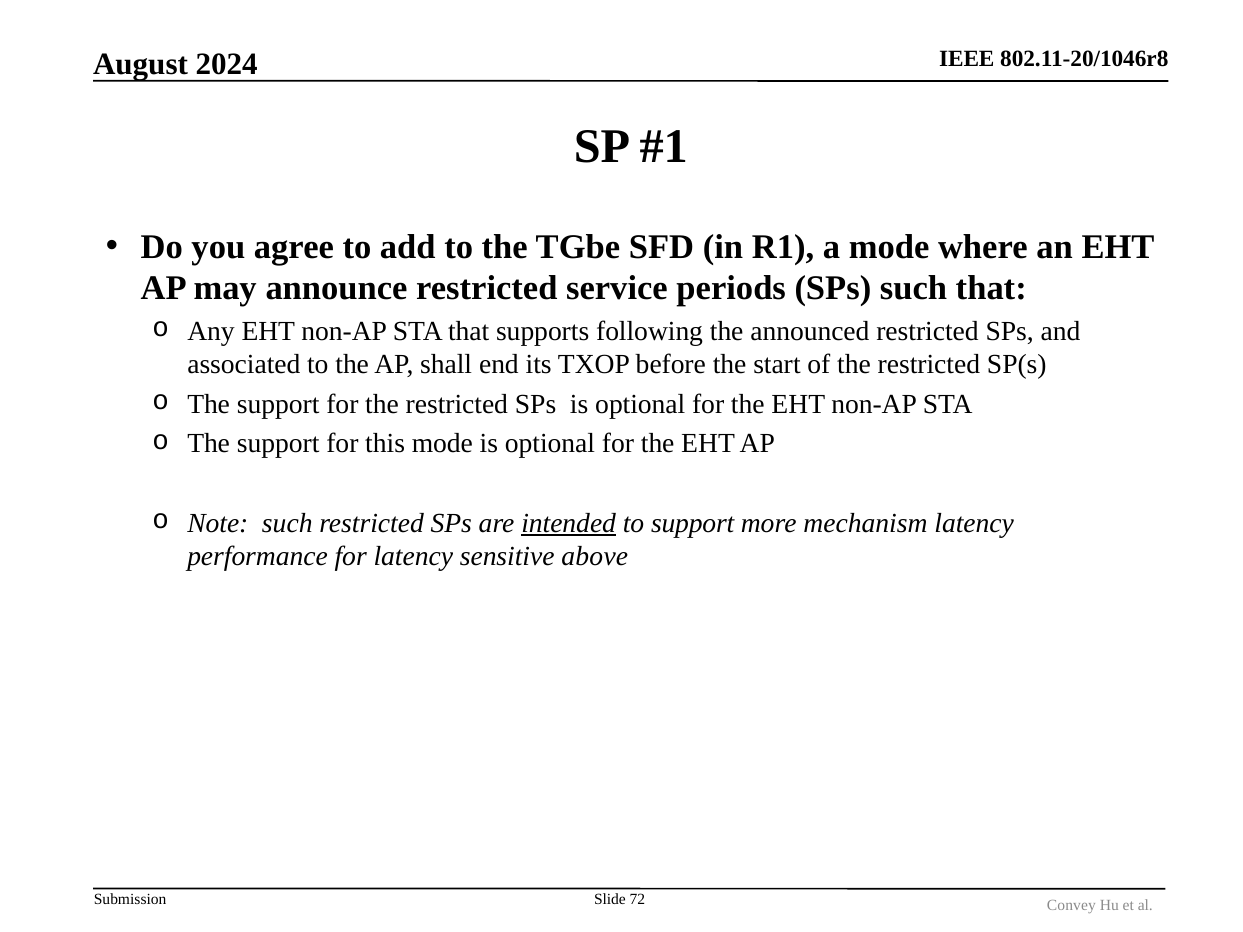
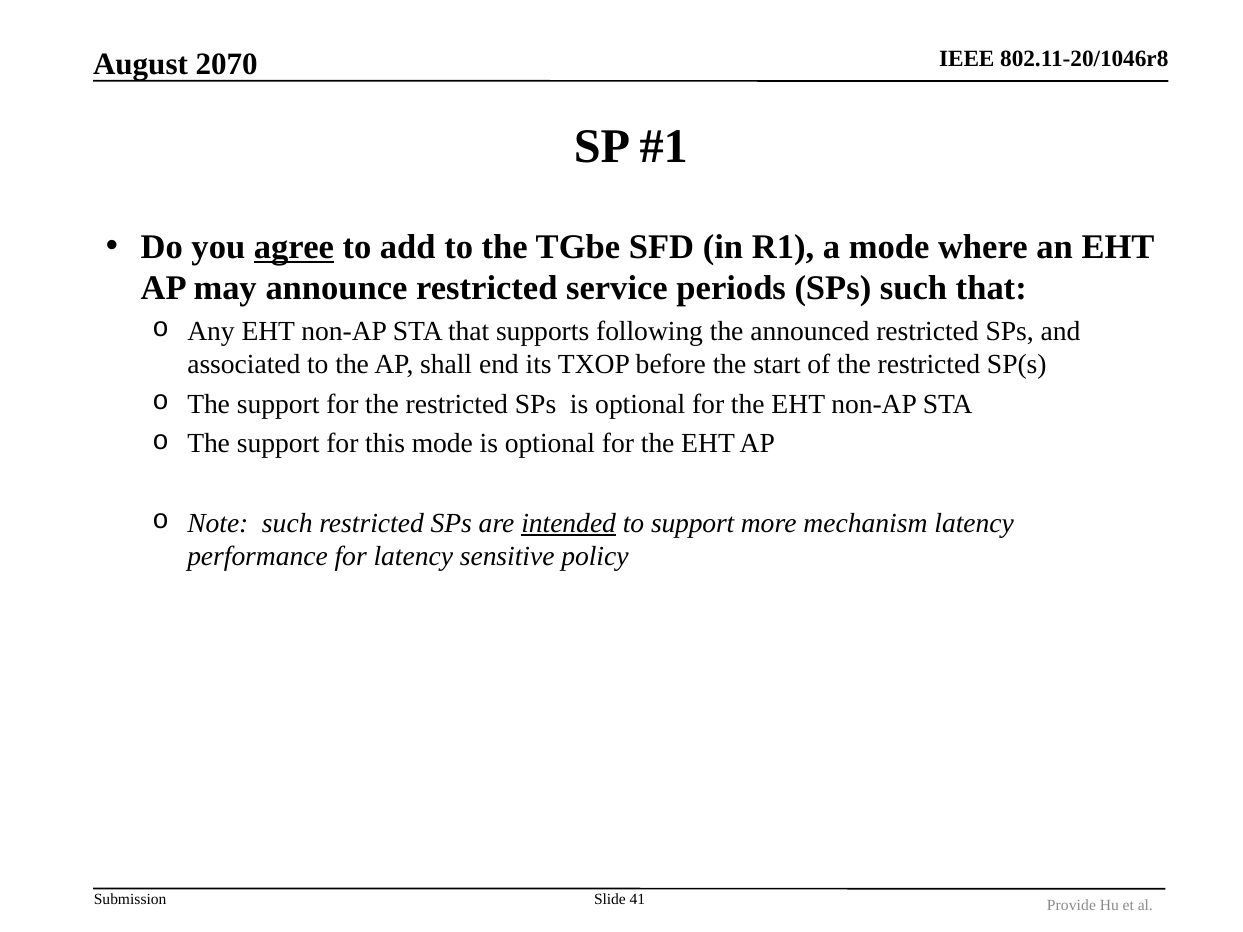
2024: 2024 -> 2070
agree underline: none -> present
above: above -> policy
72: 72 -> 41
Convey: Convey -> Provide
